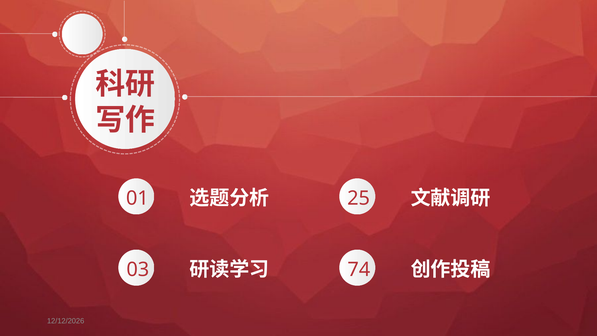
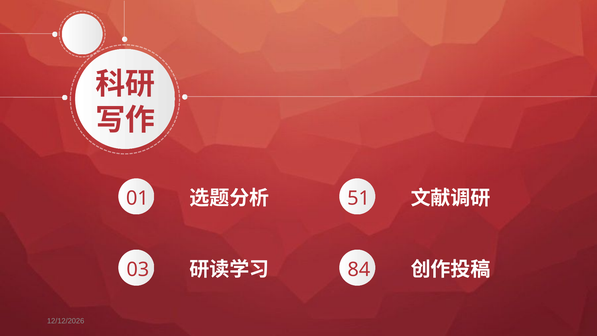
25: 25 -> 51
74: 74 -> 84
